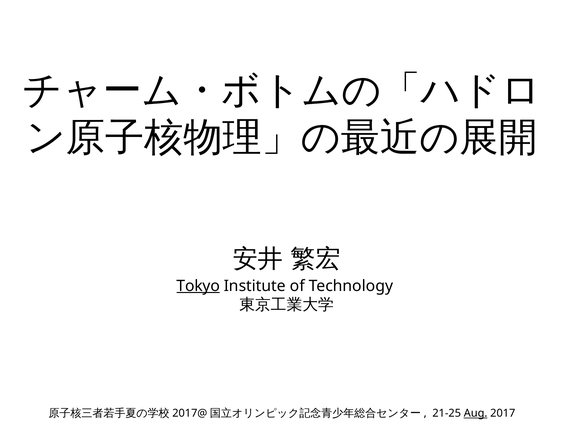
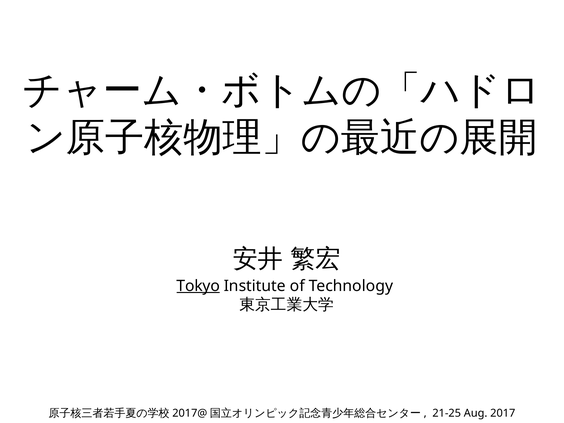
Aug underline: present -> none
